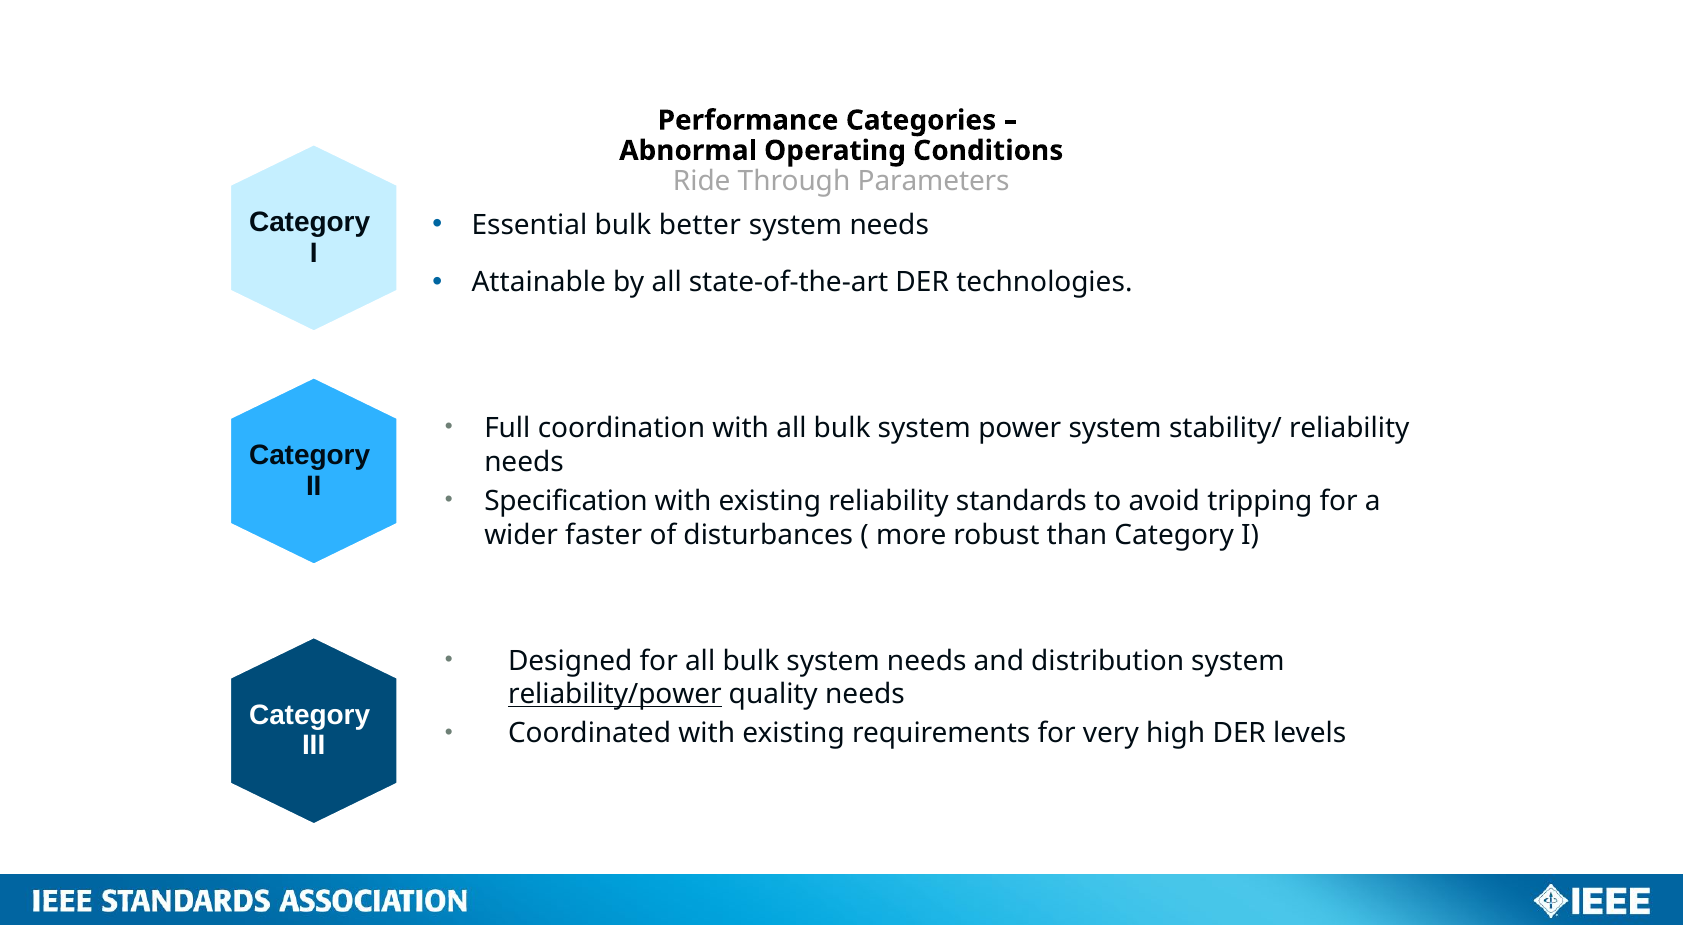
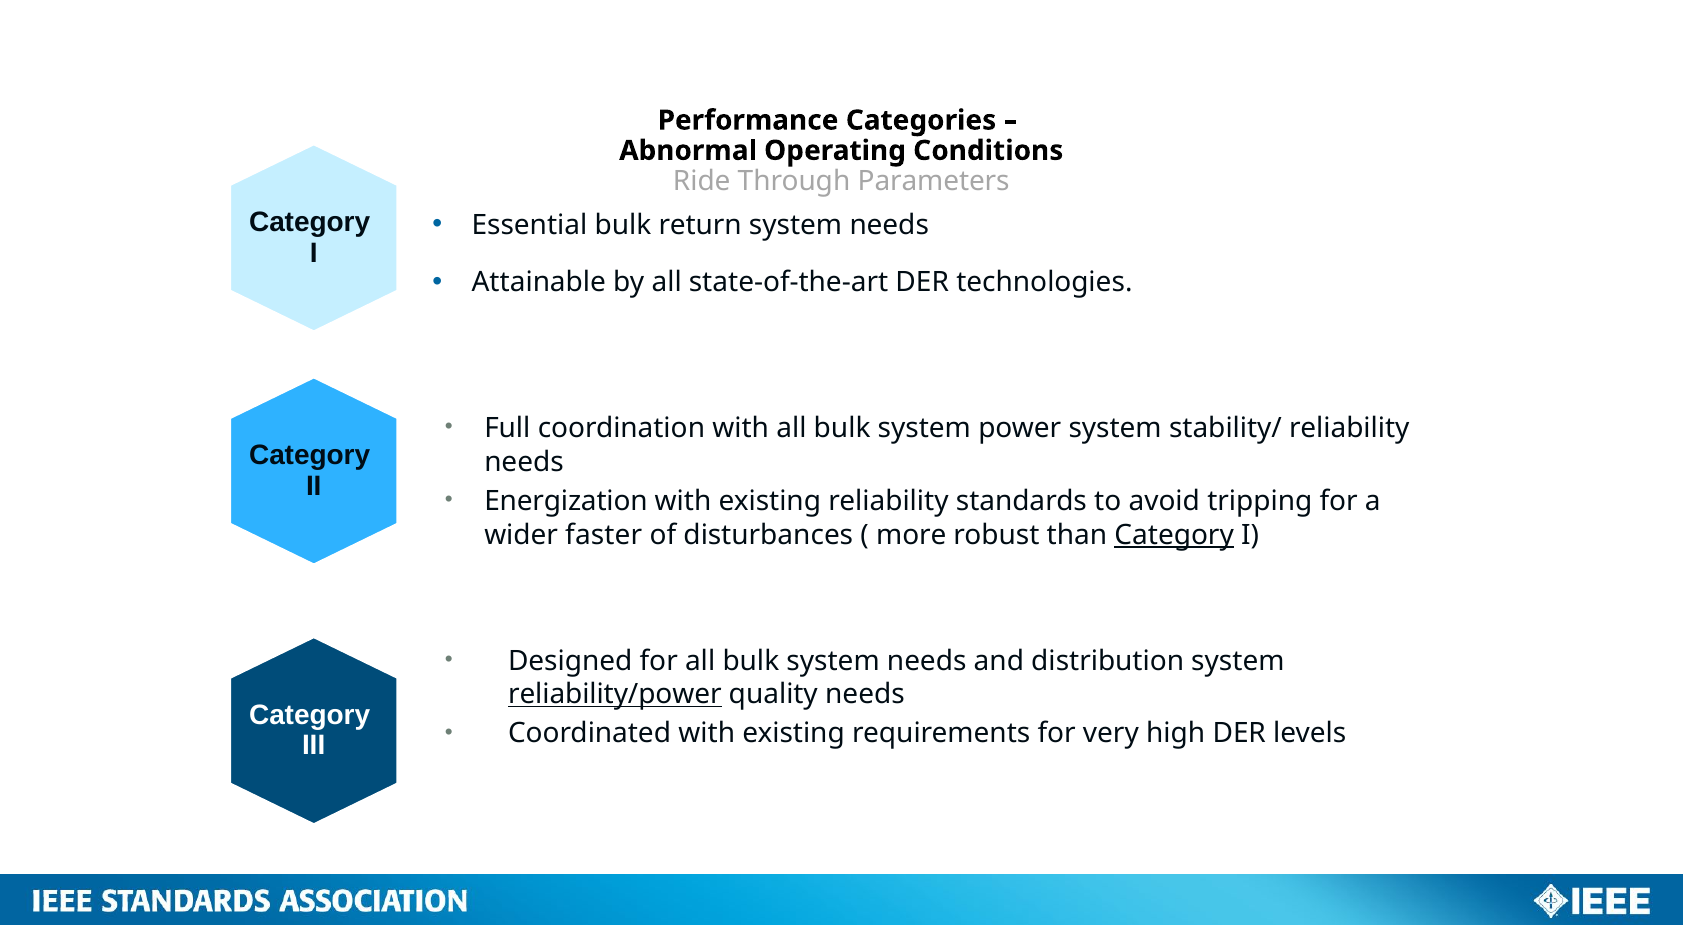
better: better -> return
Specification: Specification -> Energization
Category at (1174, 535) underline: none -> present
